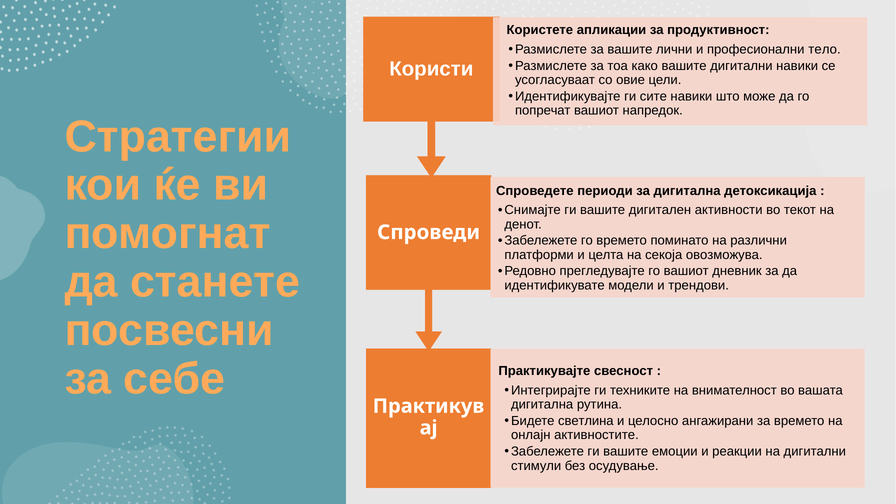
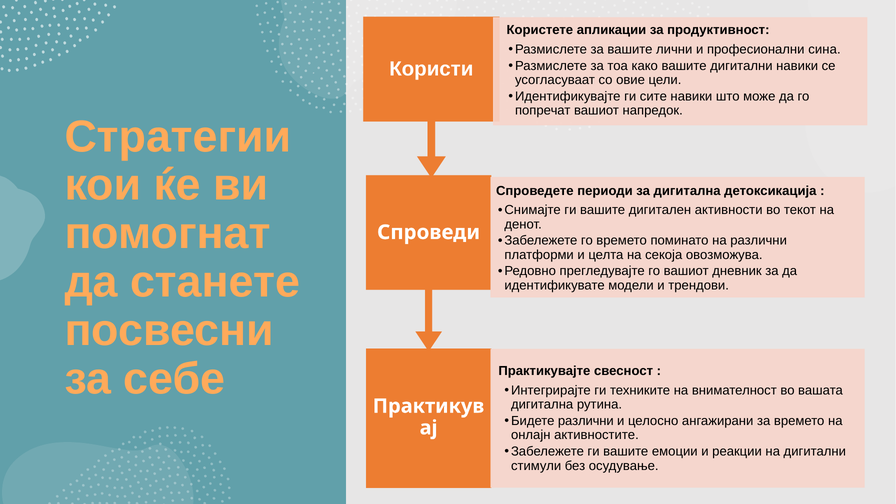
тело: тело -> сина
Бидете светлина: светлина -> различни
